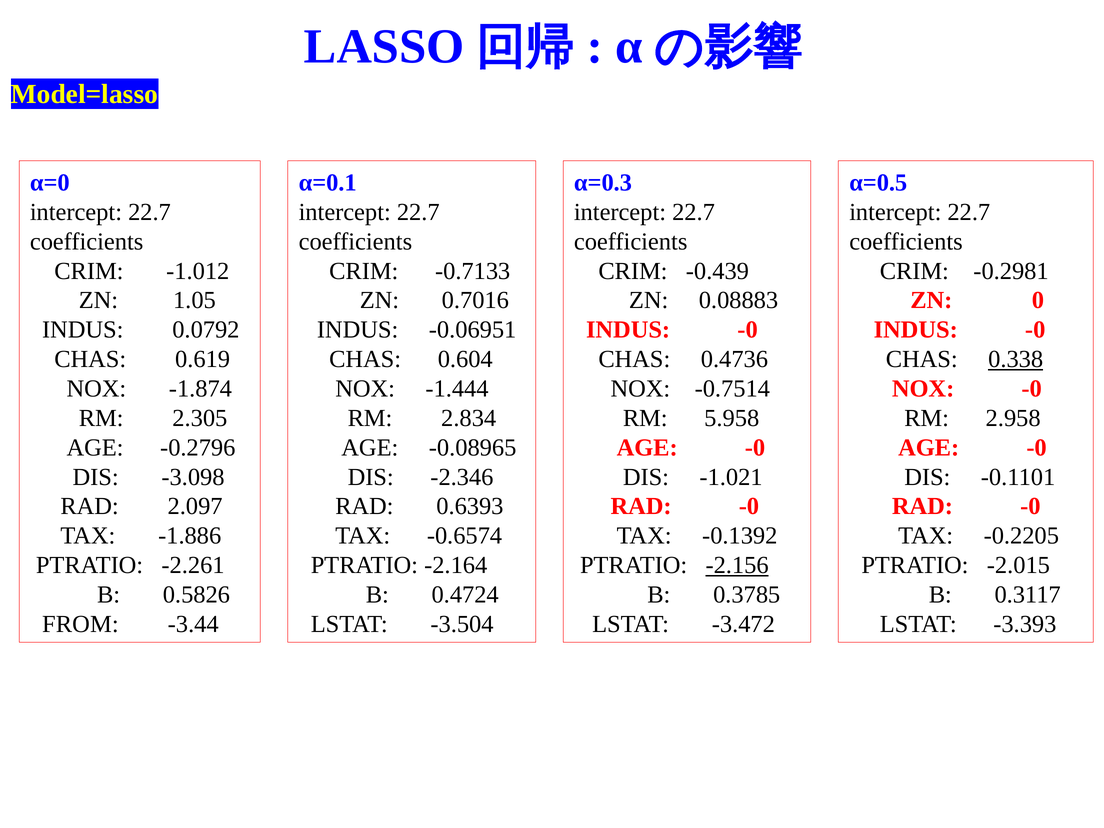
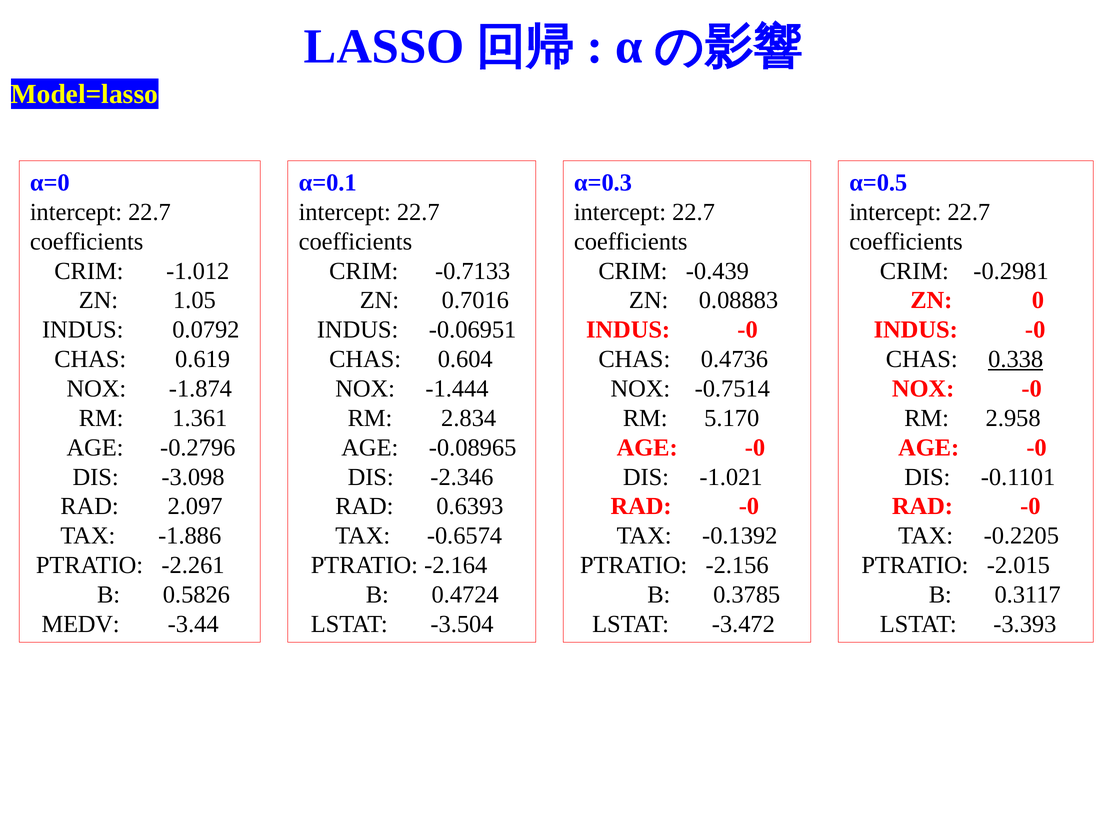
2.305: 2.305 -> 1.361
5.958: 5.958 -> 5.170
-2.156 underline: present -> none
FROM: FROM -> MEDV
